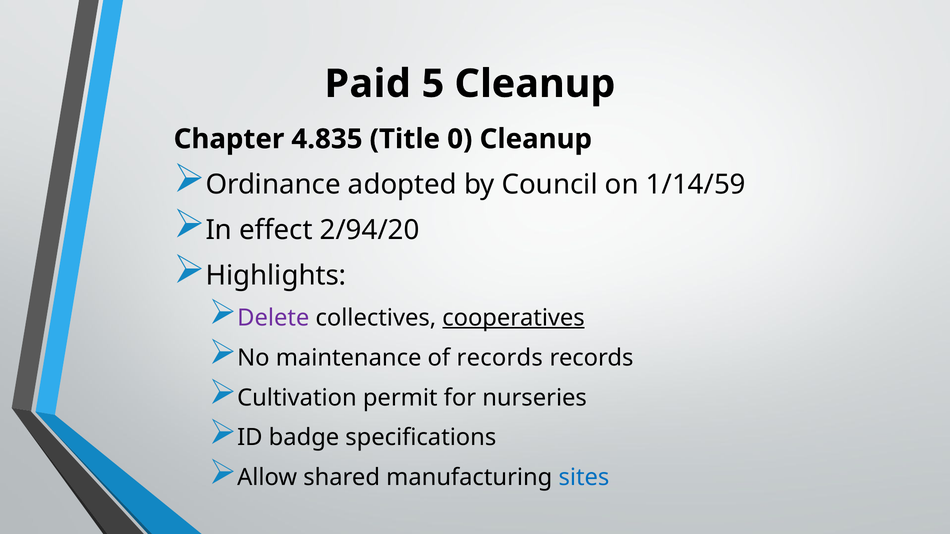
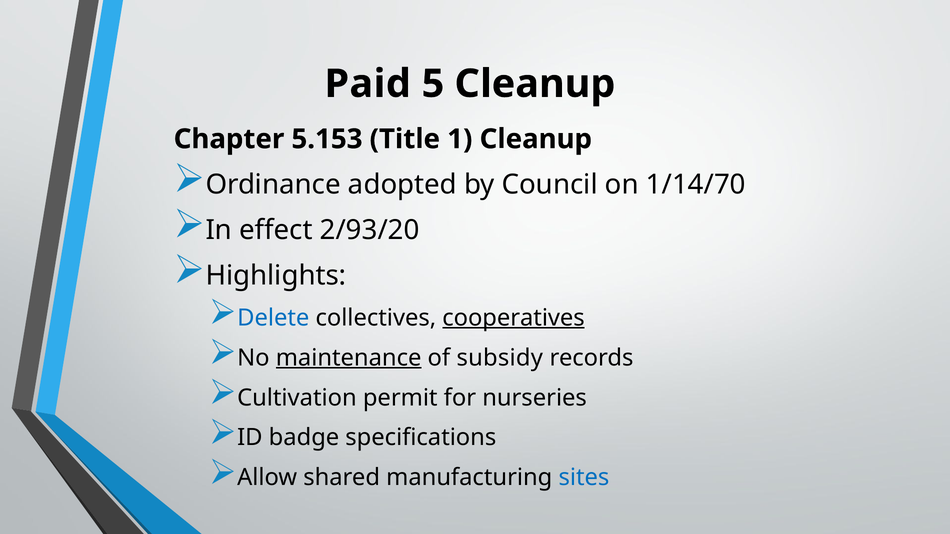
4.835: 4.835 -> 5.153
0: 0 -> 1
1/14/59: 1/14/59 -> 1/14/70
2/94/20: 2/94/20 -> 2/93/20
Delete colour: purple -> blue
maintenance underline: none -> present
of records: records -> subsidy
